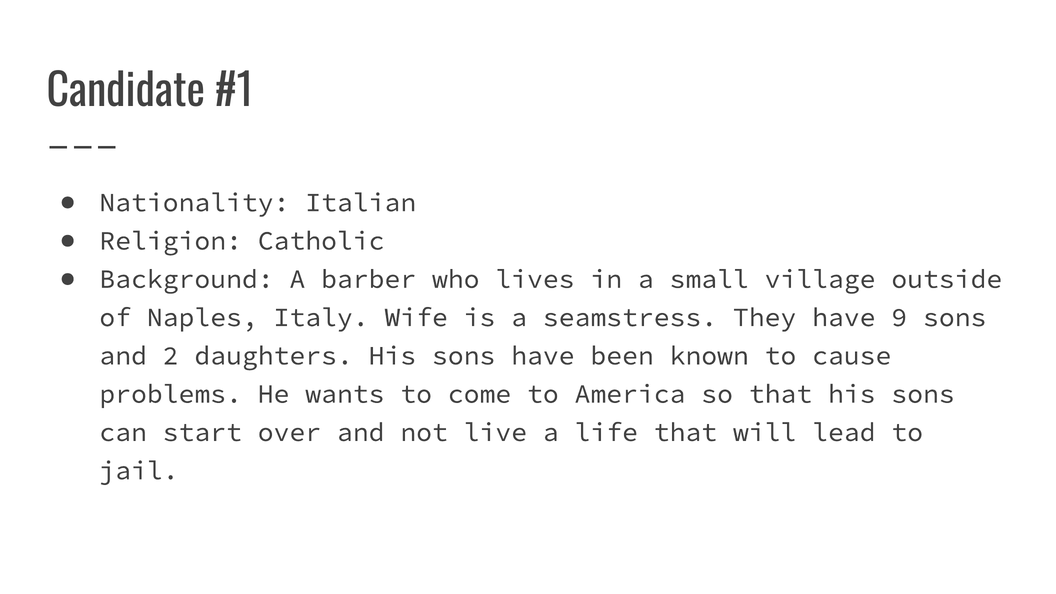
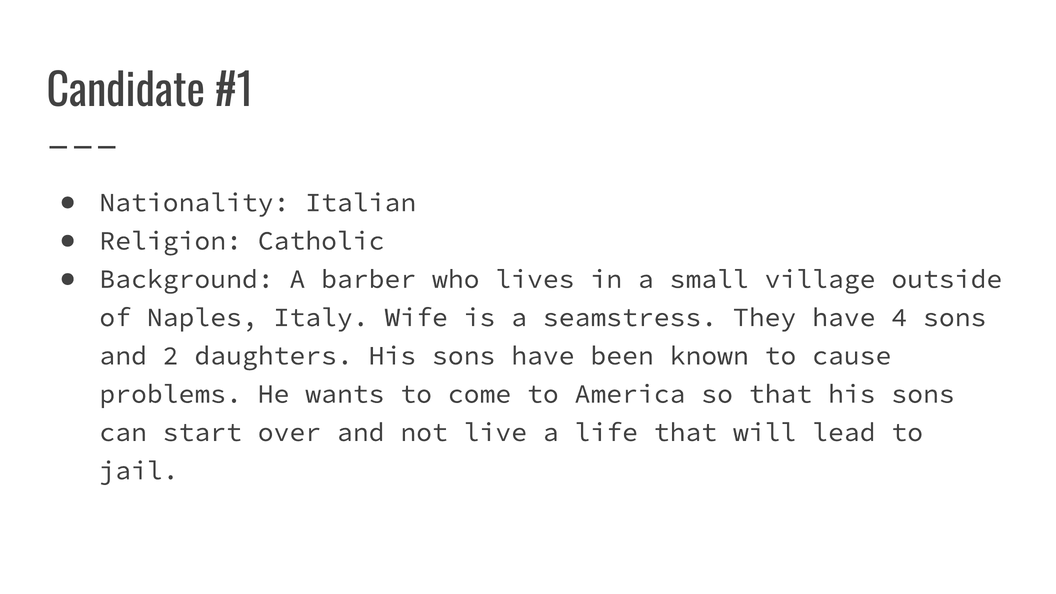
9: 9 -> 4
